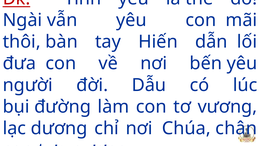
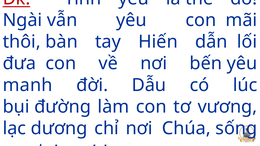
người: người -> manh
chân: chân -> sống
